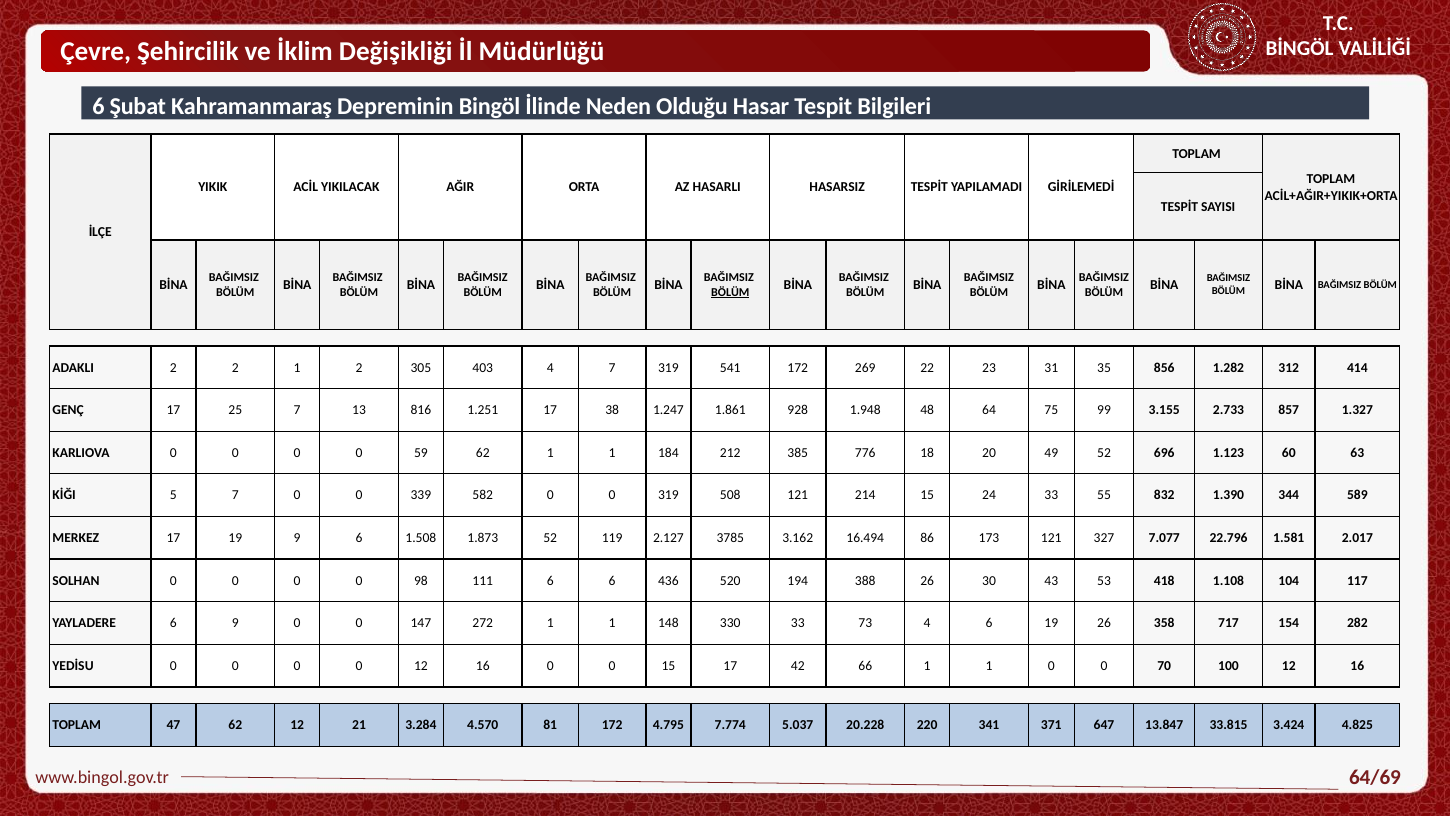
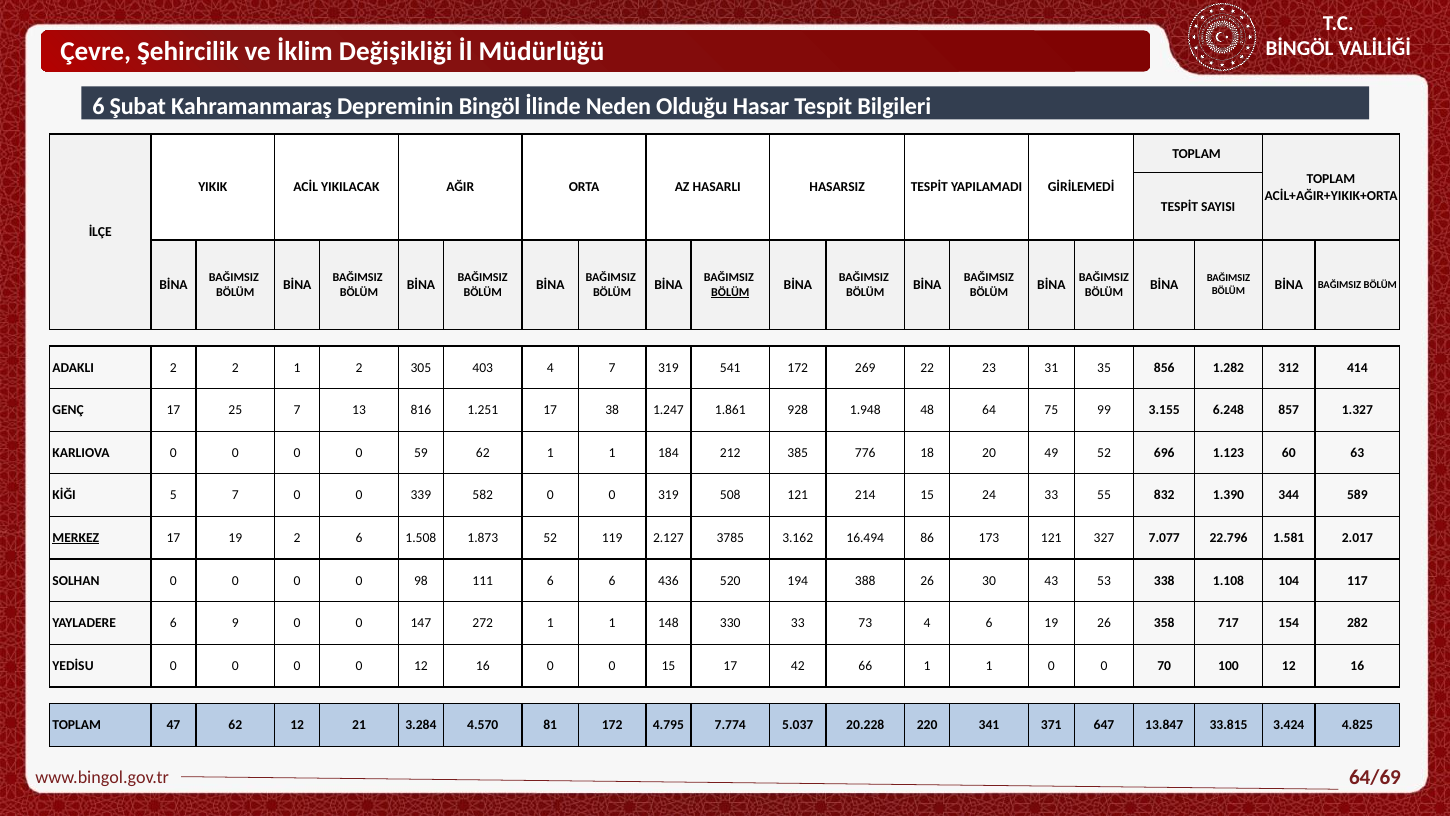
2.733: 2.733 -> 6.248
MERKEZ underline: none -> present
19 9: 9 -> 2
418: 418 -> 338
